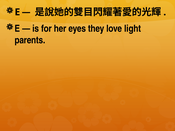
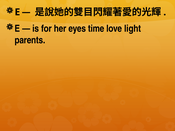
they: they -> time
